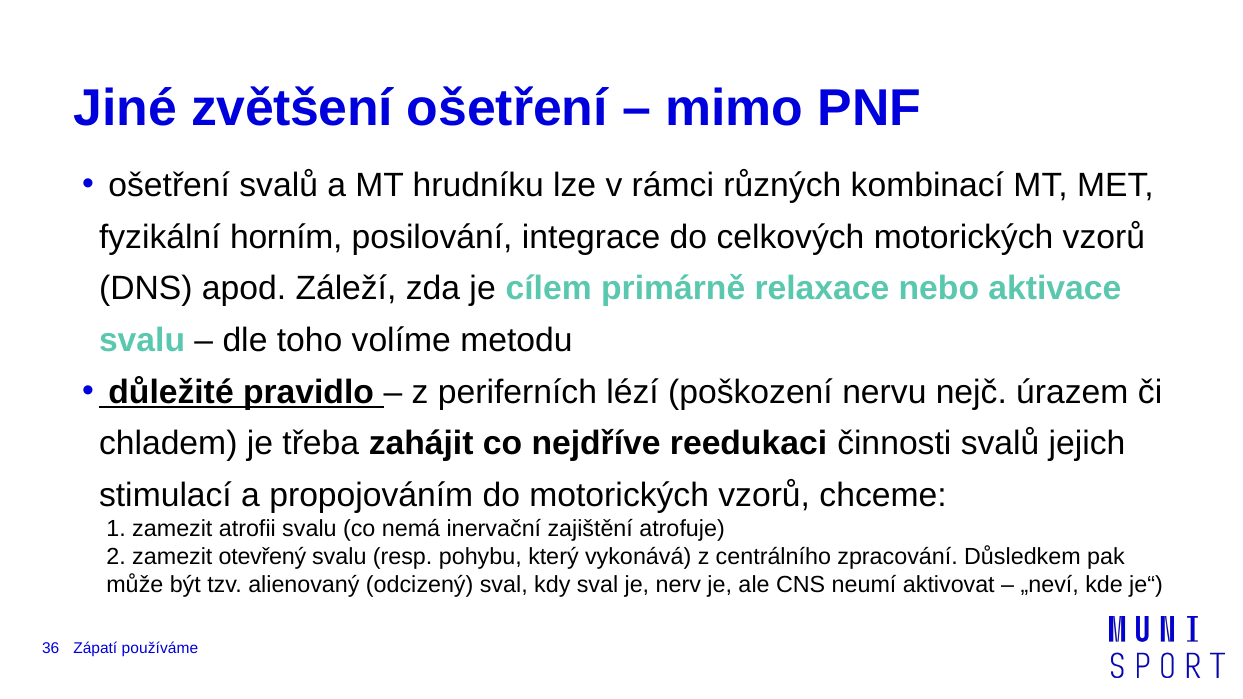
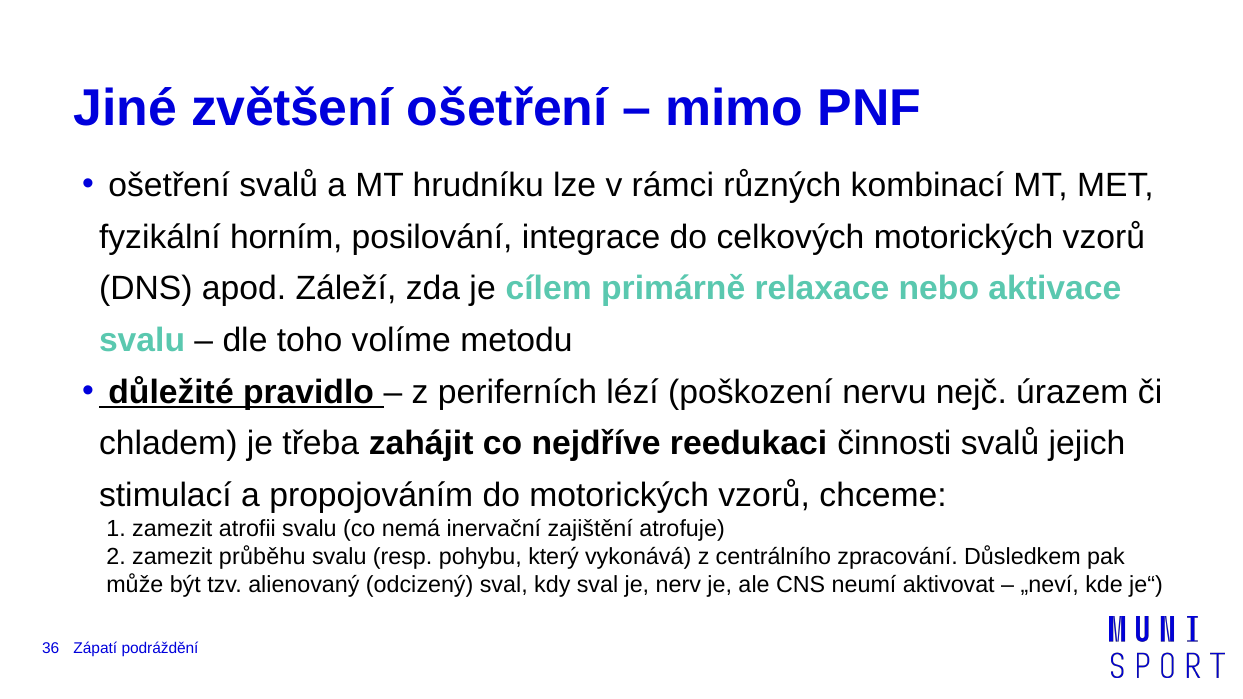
otevřený: otevřený -> průběhu
používáme: používáme -> podráždění
